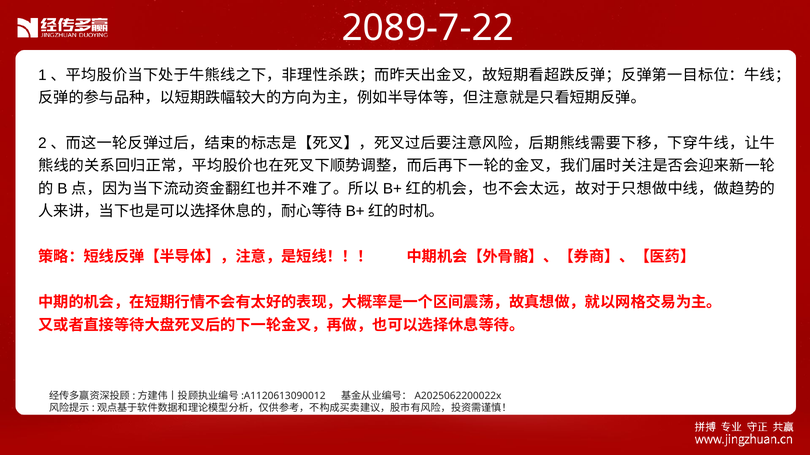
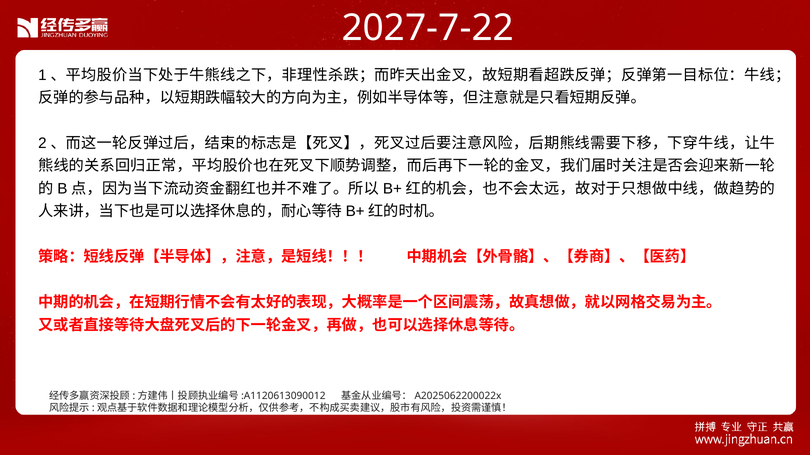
2089-7-22: 2089-7-22 -> 2027-7-22
